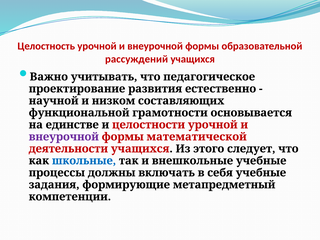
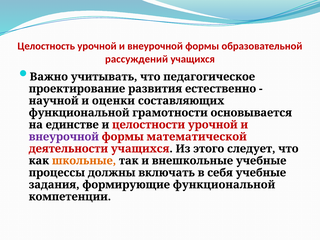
низком: низком -> оценки
школьные colour: blue -> orange
формирующие метапредметный: метапредметный -> функциональной
